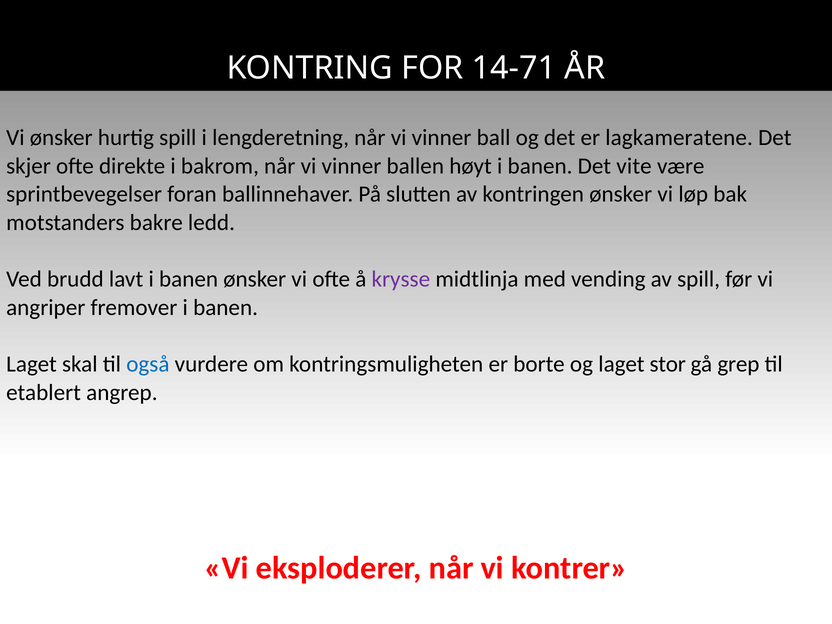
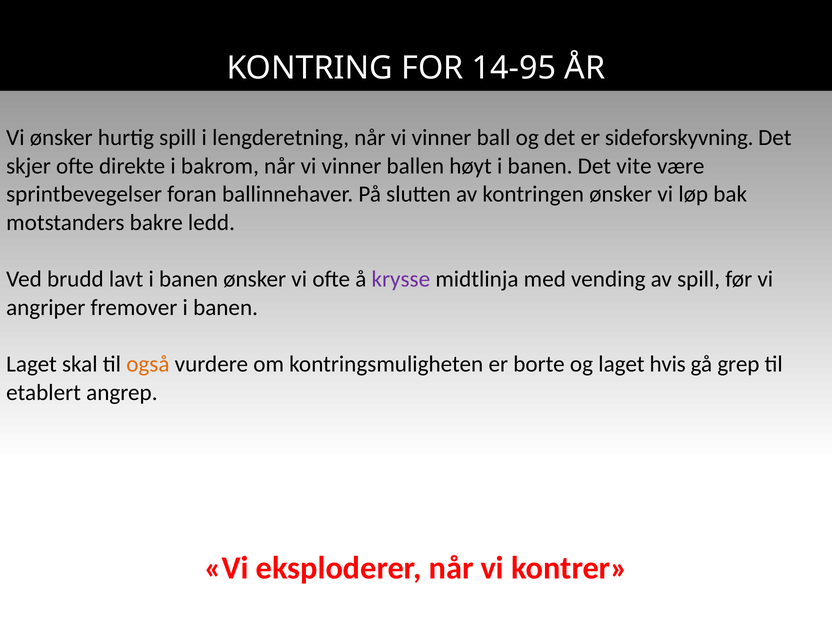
14-71: 14-71 -> 14-95
lagkameratene: lagkameratene -> sideforskyvning
også colour: blue -> orange
stor: stor -> hvis
